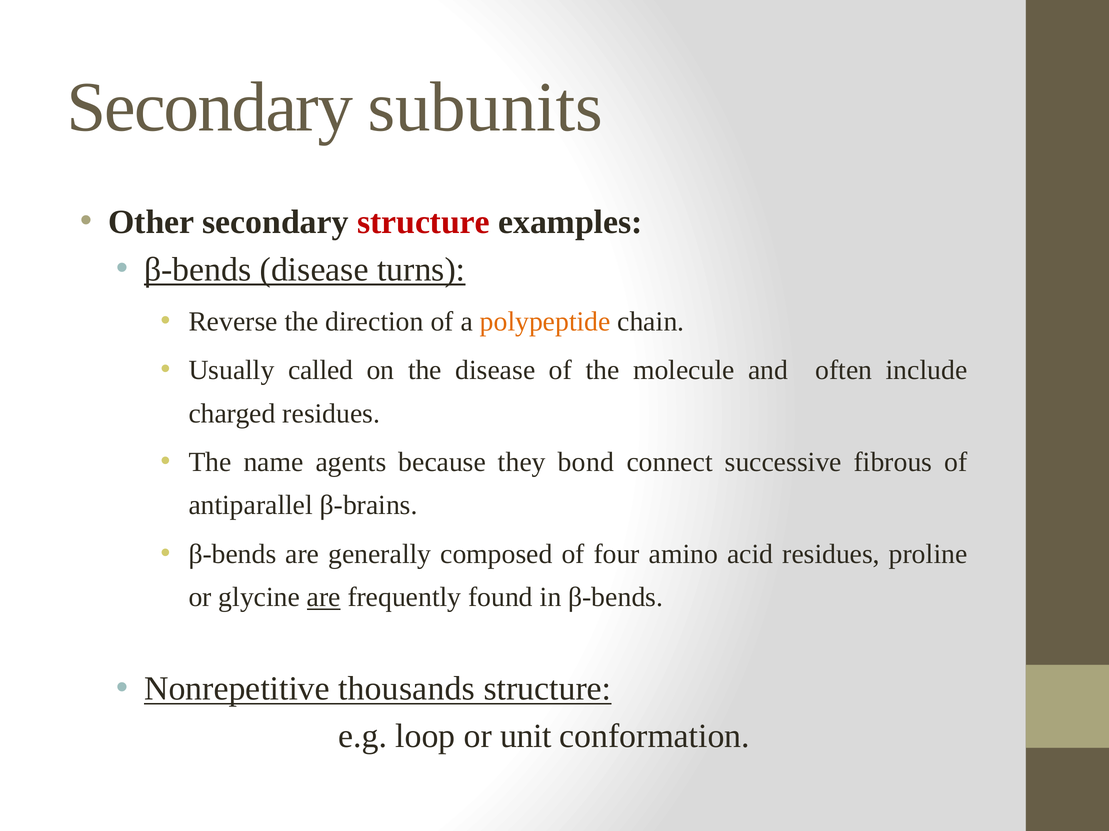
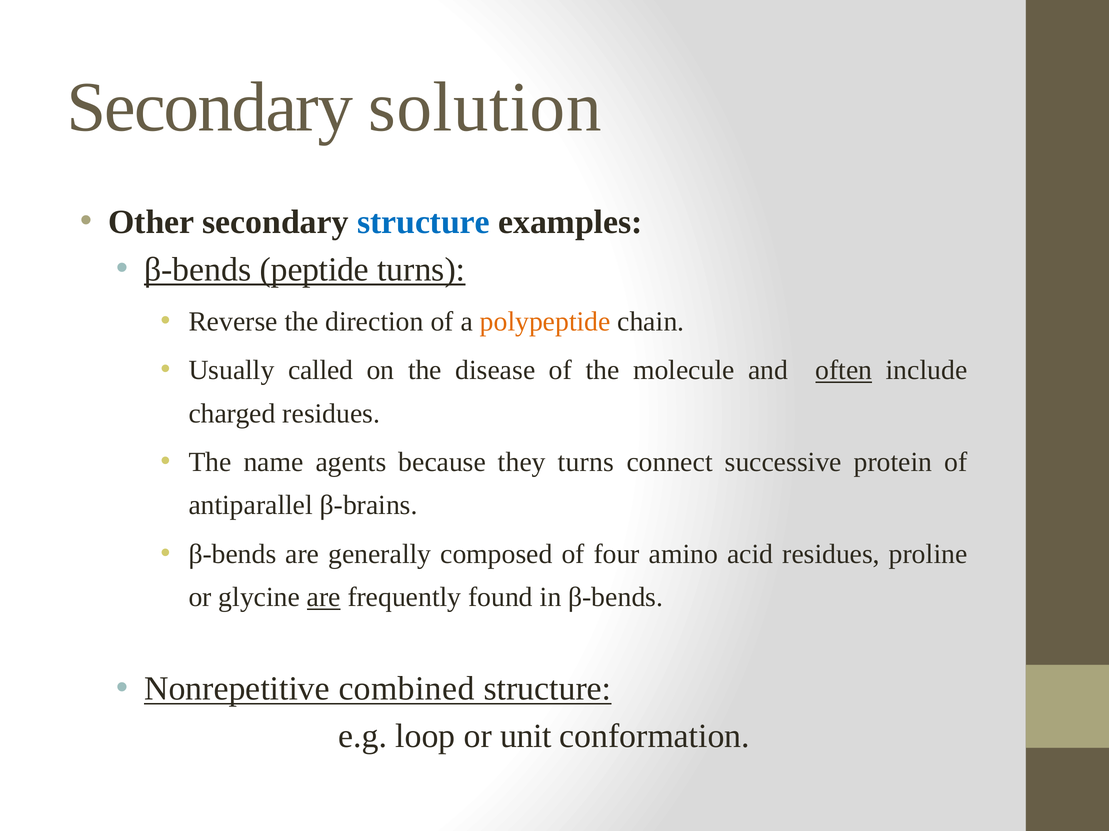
subunits: subunits -> solution
structure at (423, 222) colour: red -> blue
β-bends disease: disease -> peptide
often underline: none -> present
they bond: bond -> turns
fibrous: fibrous -> protein
thousands: thousands -> combined
